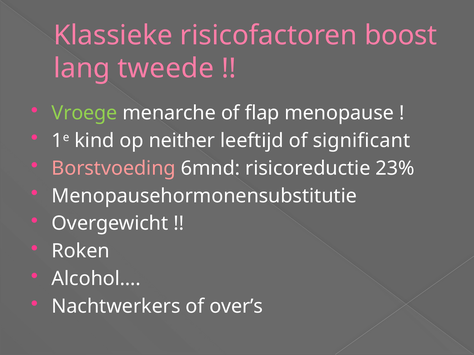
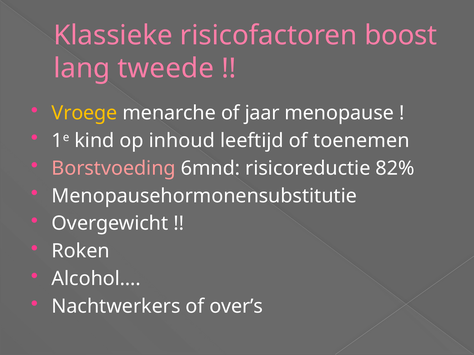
Vroege colour: light green -> yellow
flap: flap -> jaar
neither: neither -> inhoud
significant: significant -> toenemen
23%: 23% -> 82%
